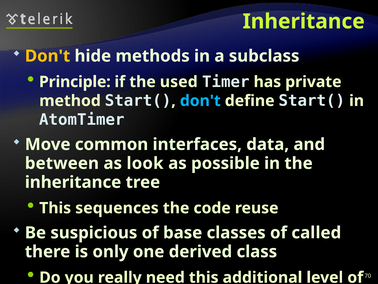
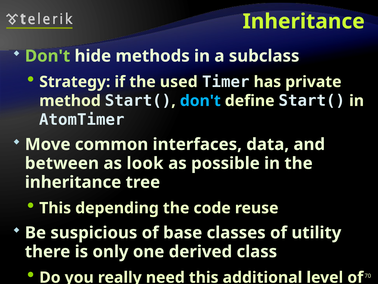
Don't at (48, 56) colour: yellow -> light green
Principle: Principle -> Strategy
sequences: sequences -> depending
called: called -> utility
